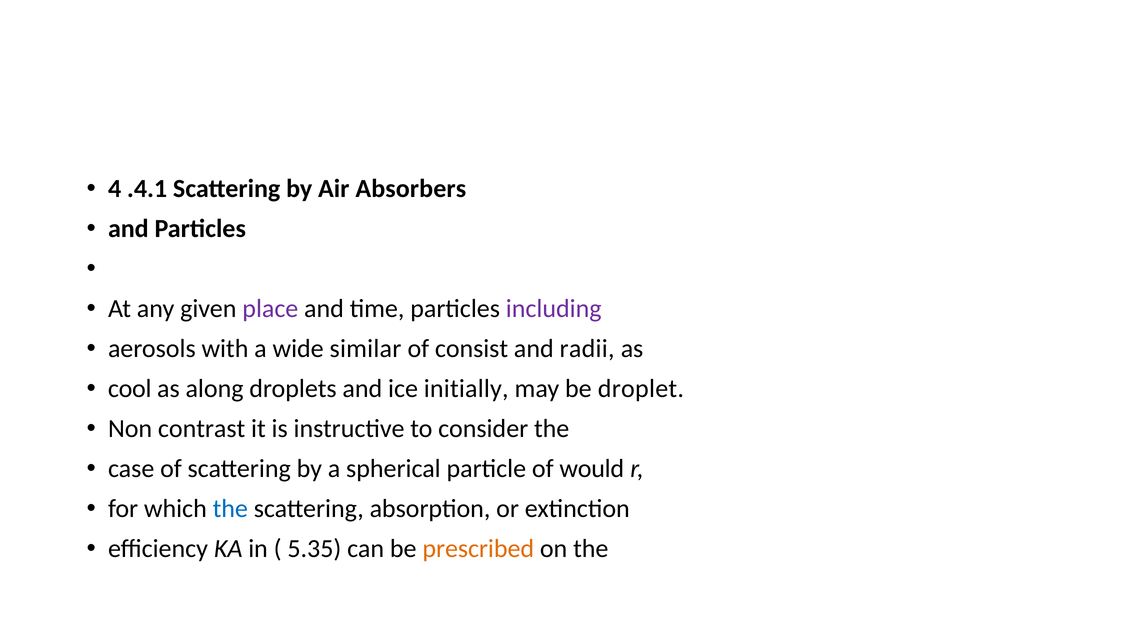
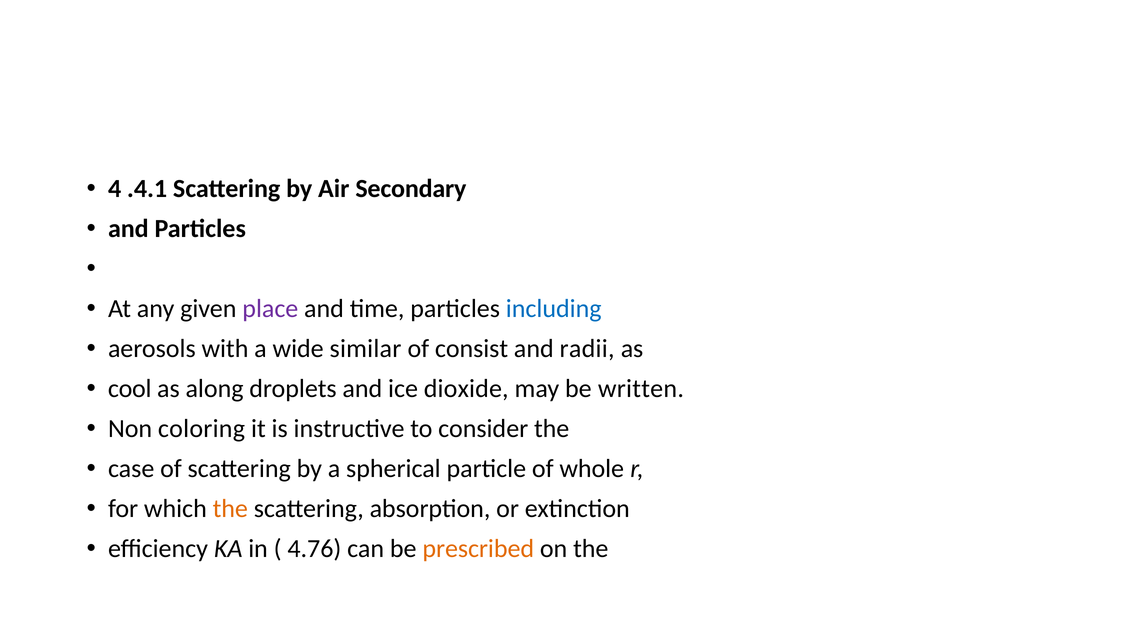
Absorbers: Absorbers -> Secondary
including colour: purple -> blue
initially: initially -> dioxide
droplet: droplet -> written
contrast: contrast -> coloring
would: would -> whole
the at (230, 508) colour: blue -> orange
5.35: 5.35 -> 4.76
